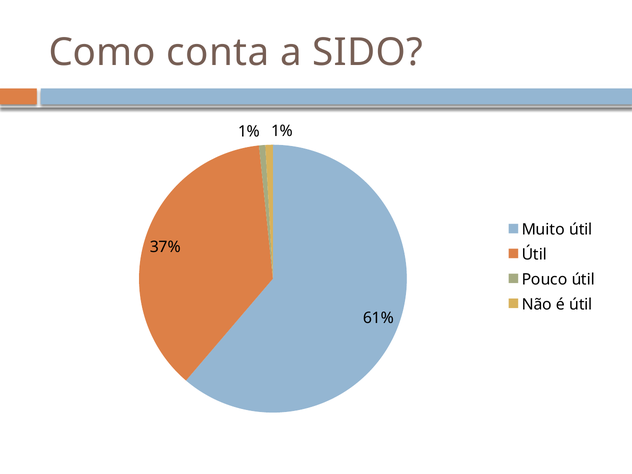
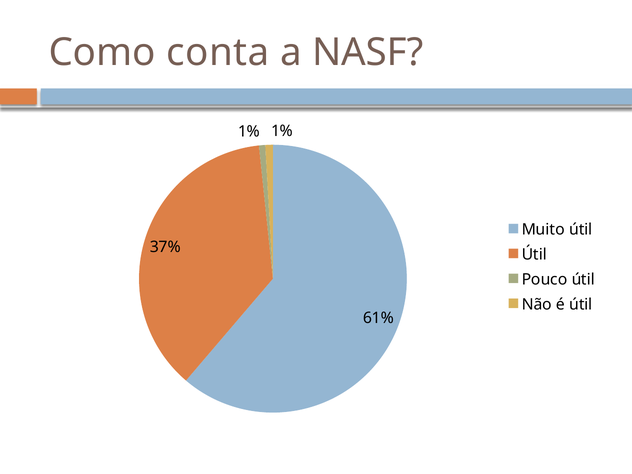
SIDO: SIDO -> NASF
